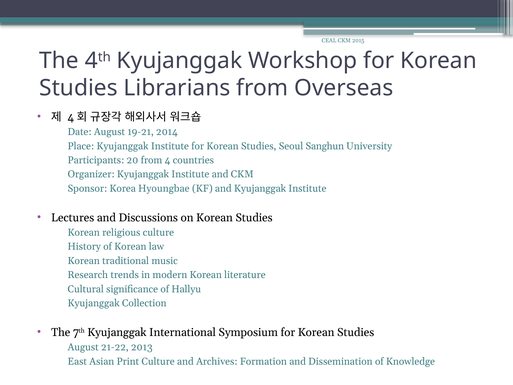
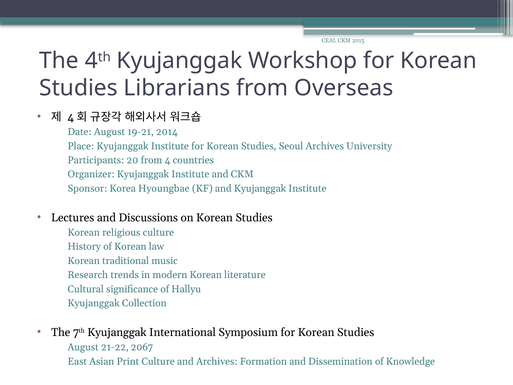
Seoul Sanghun: Sanghun -> Archives
2013: 2013 -> 2067
